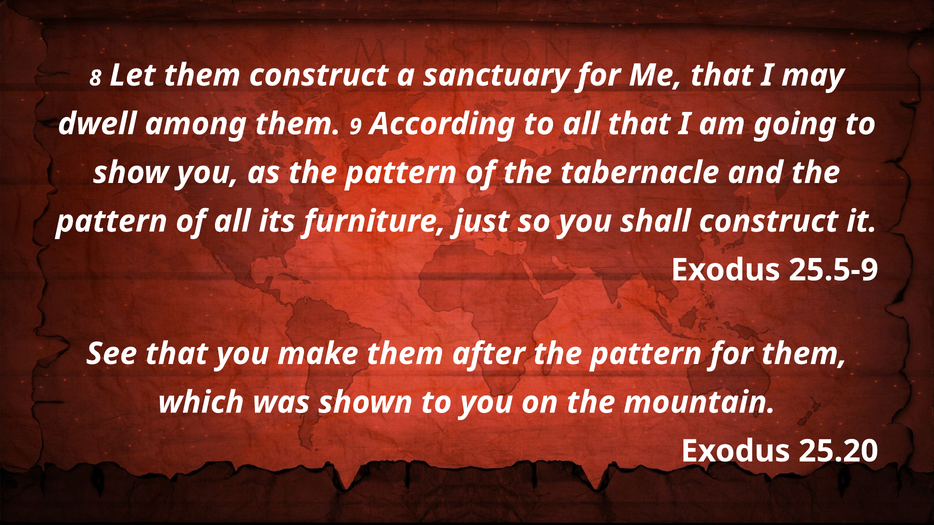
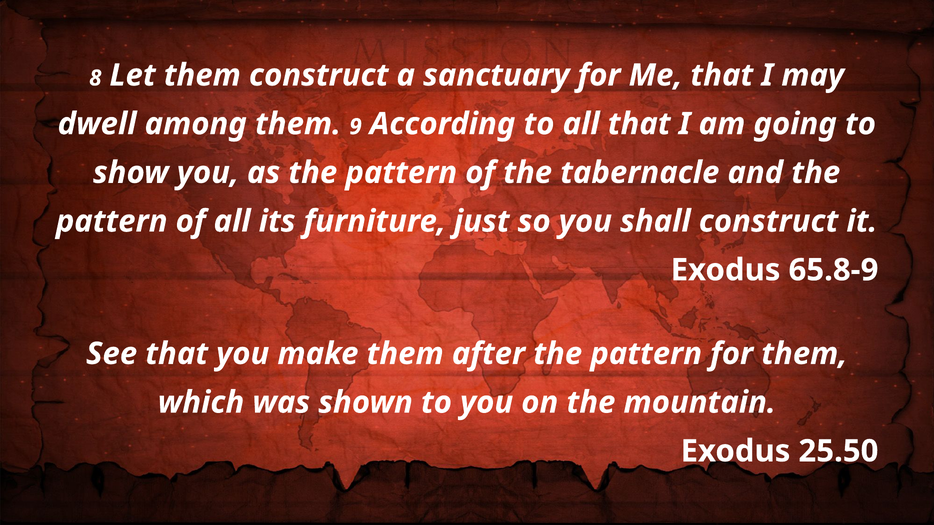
25.5-9: 25.5-9 -> 65.8-9
25.20: 25.20 -> 25.50
